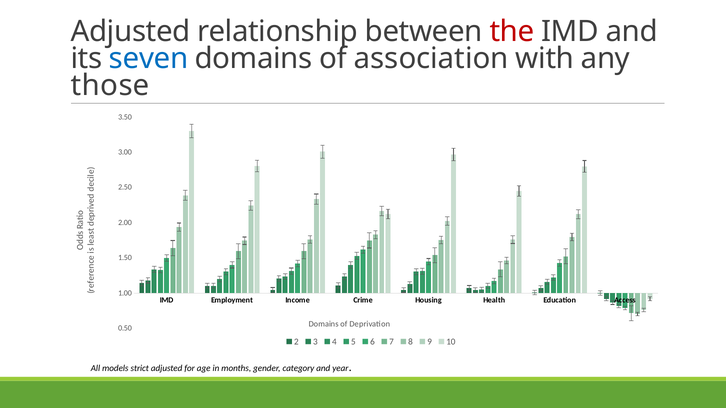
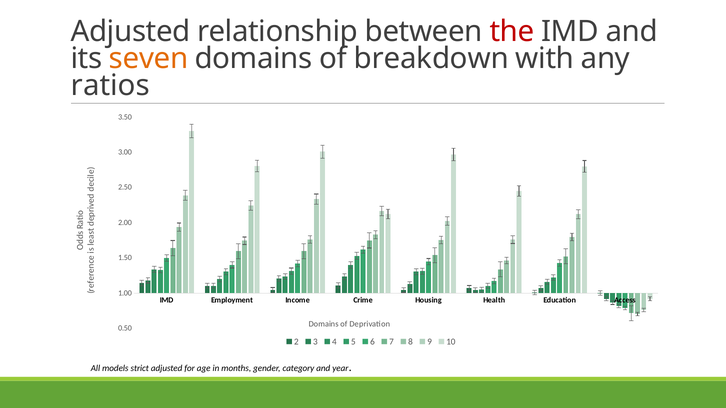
seven colour: blue -> orange
association: association -> breakdown
those: those -> ratios
